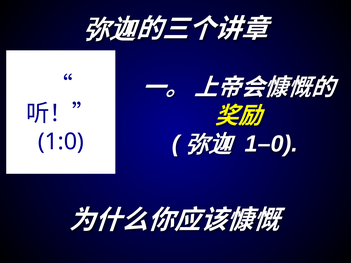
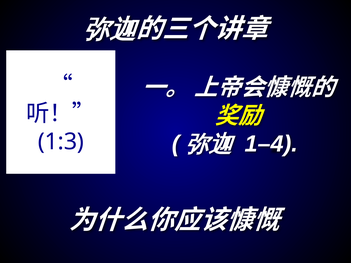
1–0: 1–0 -> 1–4
1:0: 1:0 -> 1:3
